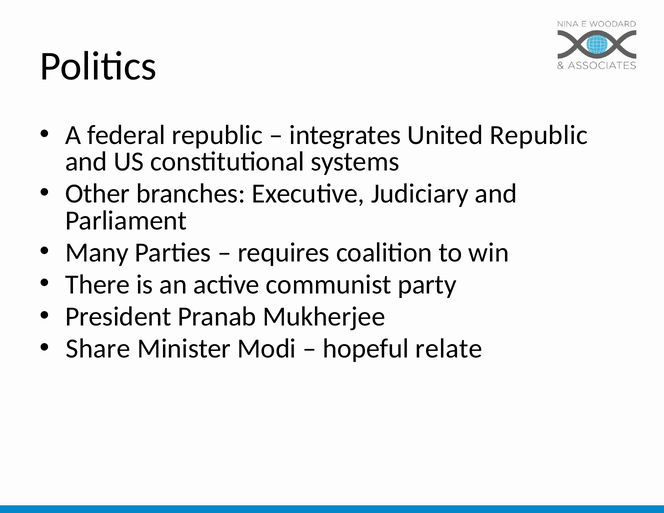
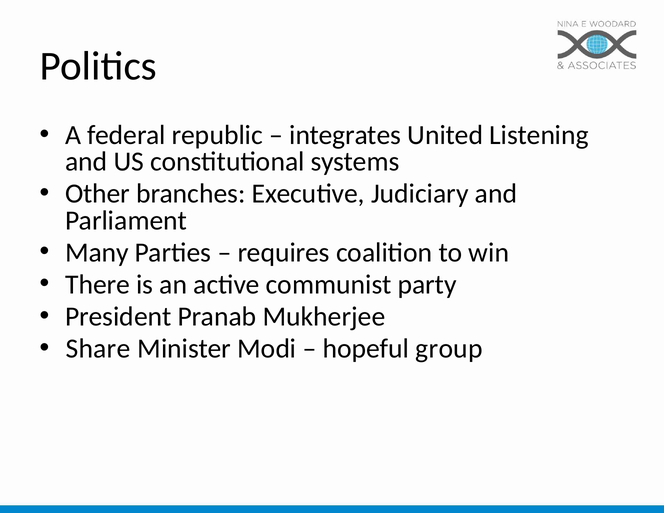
United Republic: Republic -> Listening
relate: relate -> group
